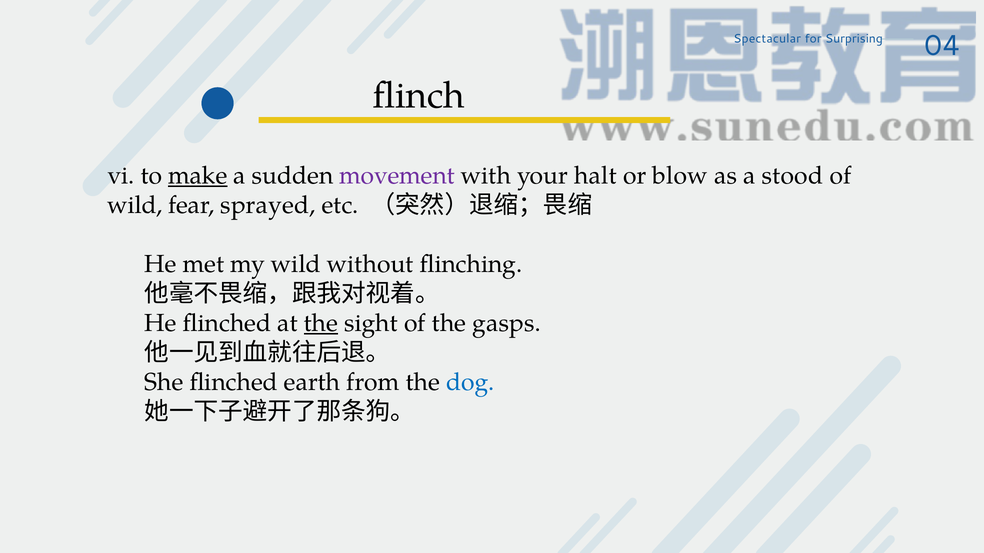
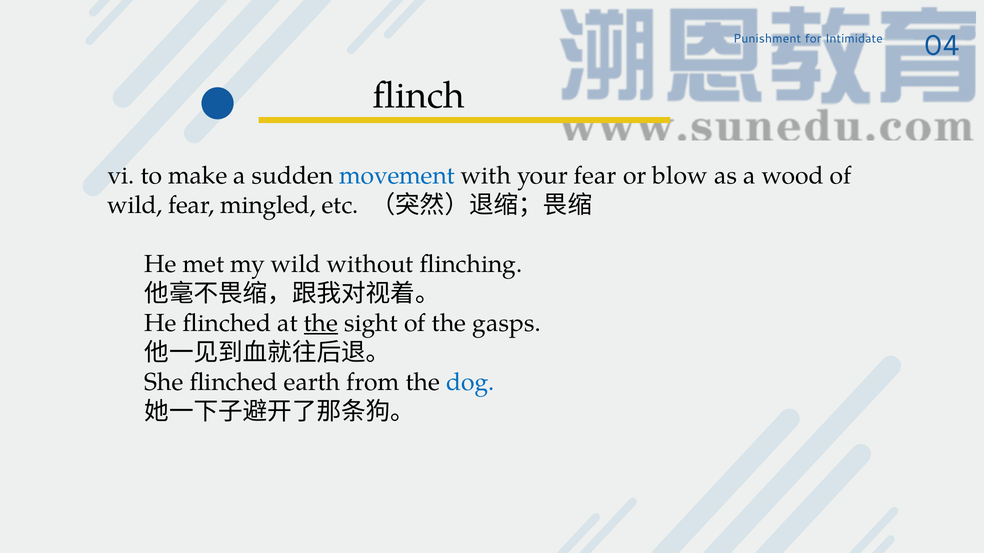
Spectacular: Spectacular -> Punishment
Surprising: Surprising -> Intimidate
make underline: present -> none
movement colour: purple -> blue
your halt: halt -> fear
stood: stood -> wood
sprayed: sprayed -> mingled
